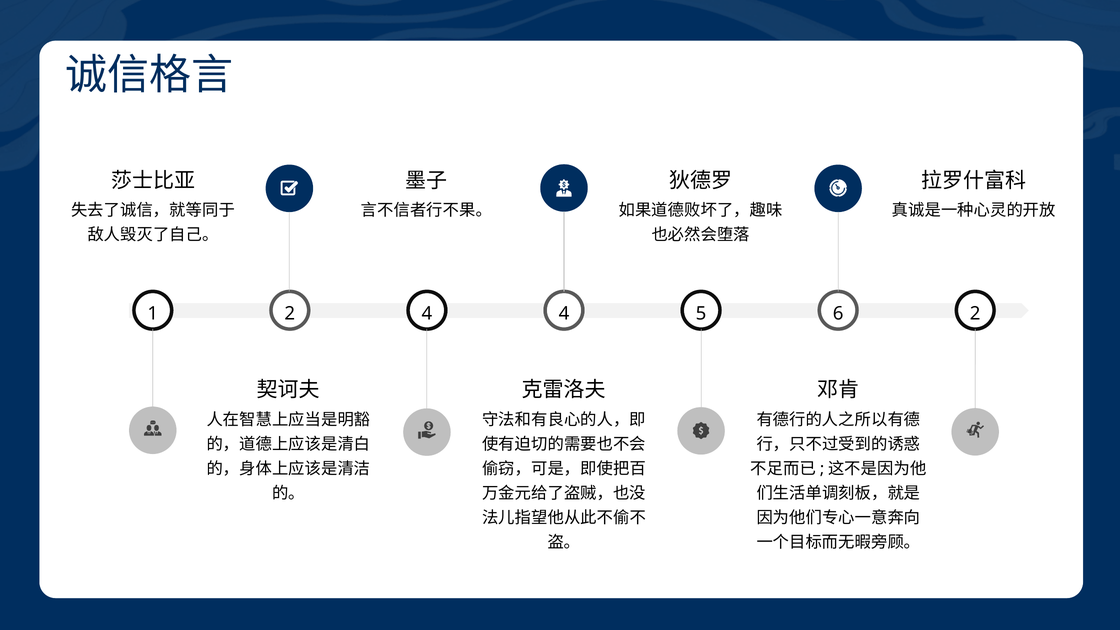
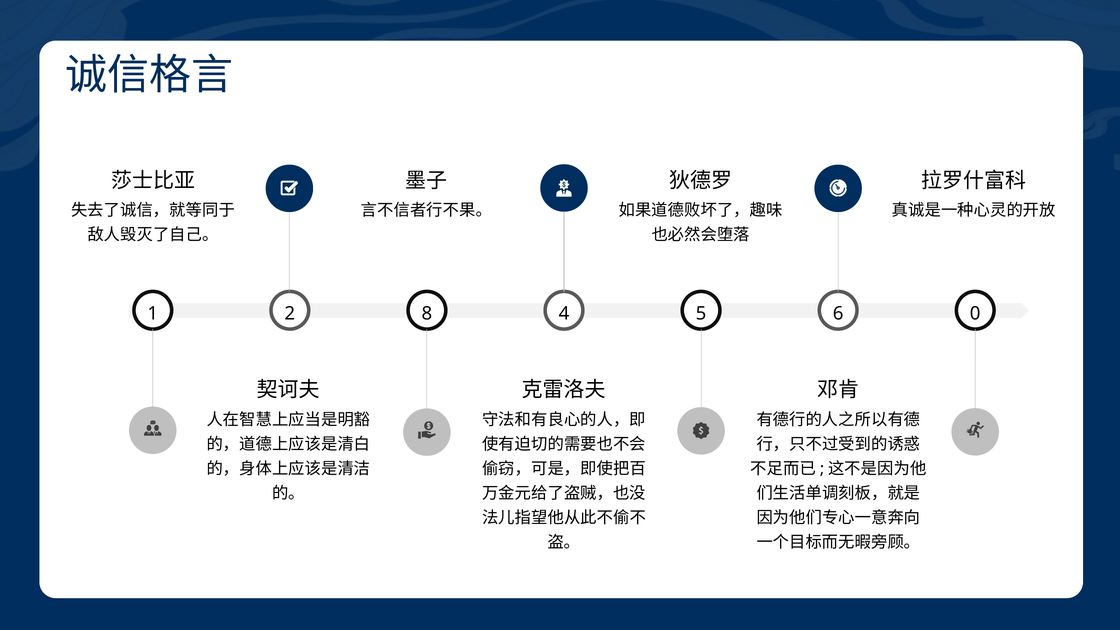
1 4: 4 -> 8
5 2: 2 -> 0
